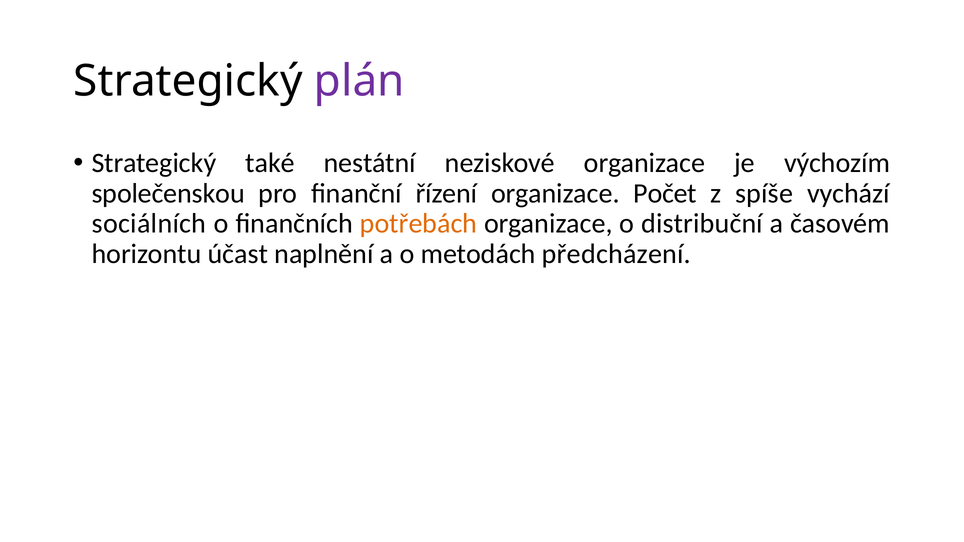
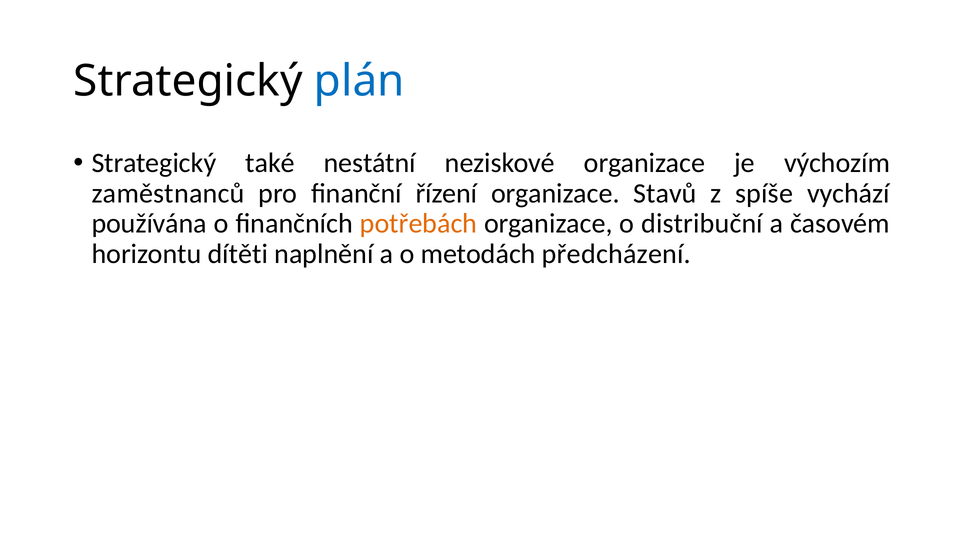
plán colour: purple -> blue
společenskou: společenskou -> zaměstnanců
Počet: Počet -> Stavů
sociálních: sociálních -> používána
účast: účast -> dítěti
